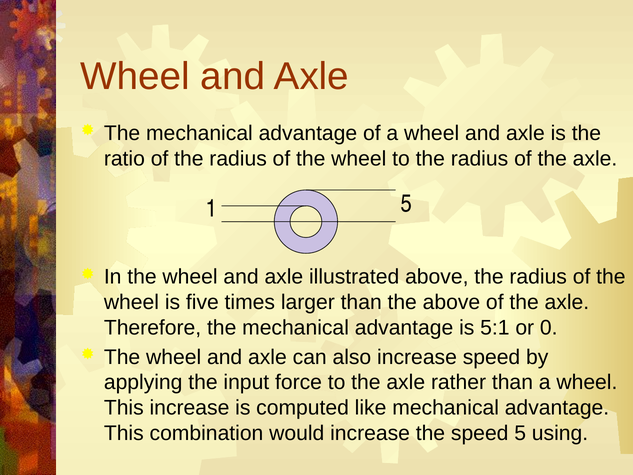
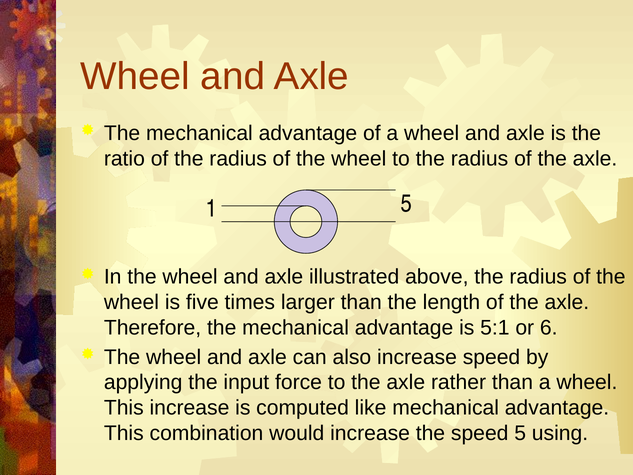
the above: above -> length
0: 0 -> 6
